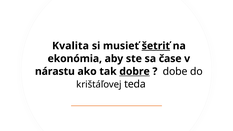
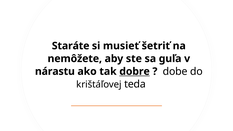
Kvalita: Kvalita -> Staráte
šetriť underline: present -> none
ekonómia: ekonómia -> nemôžete
čase: čase -> guľa
